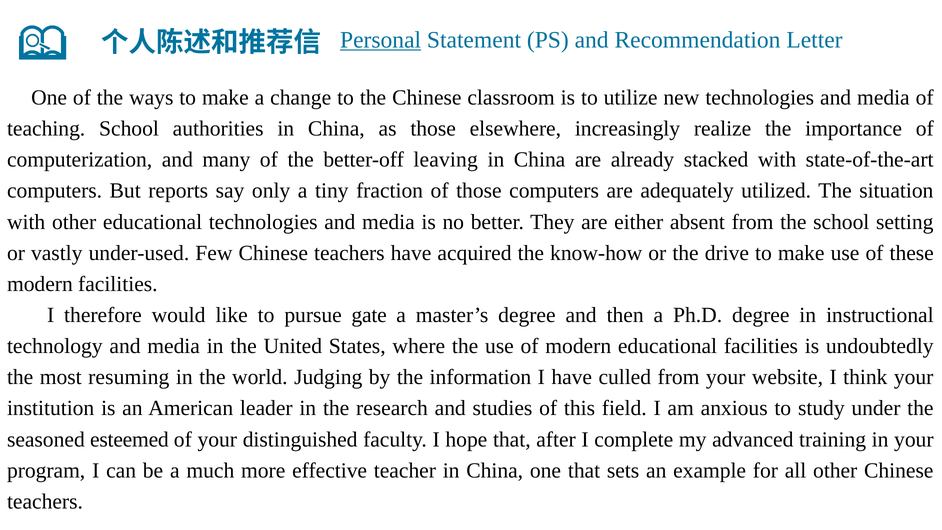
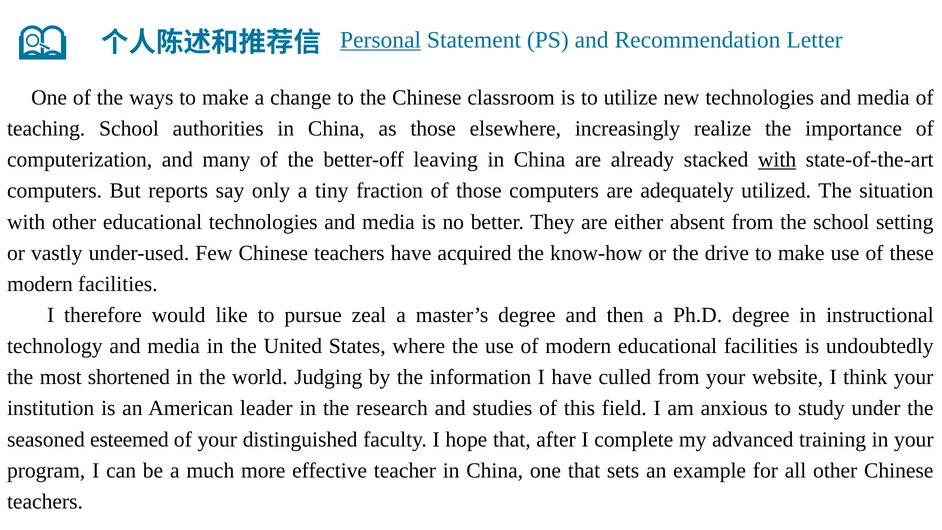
with at (777, 160) underline: none -> present
gate: gate -> zeal
resuming: resuming -> shortened
